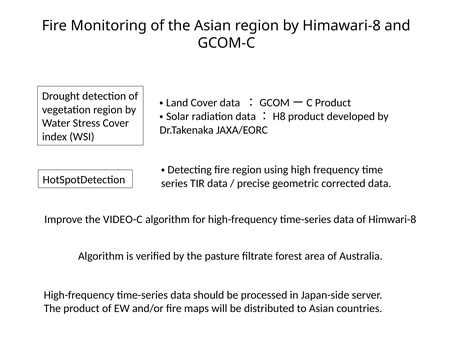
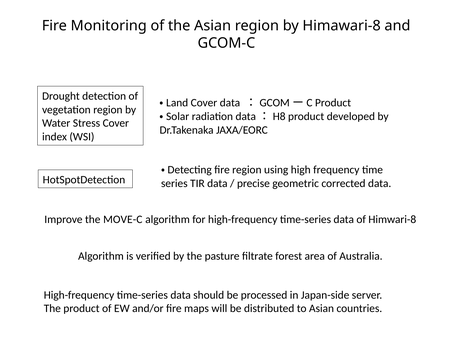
VIDEO-C: VIDEO-C -> MOVE-C
